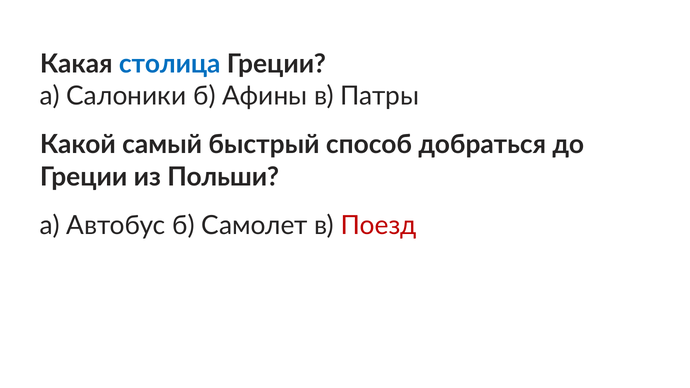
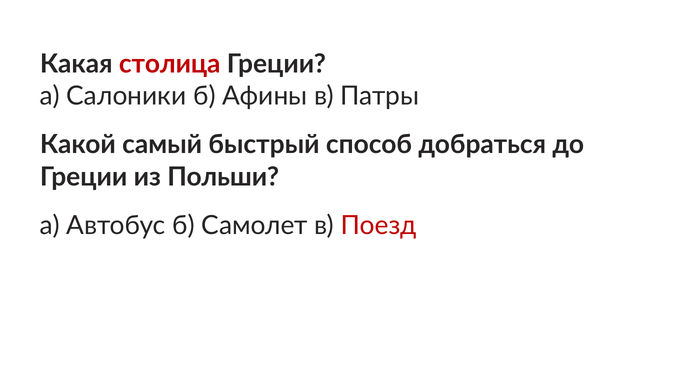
столица colour: blue -> red
